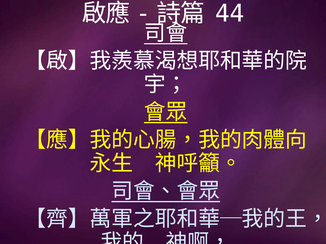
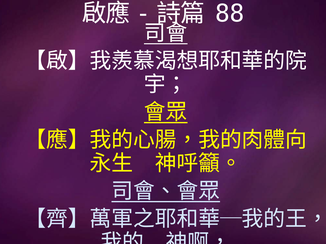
44: 44 -> 88
